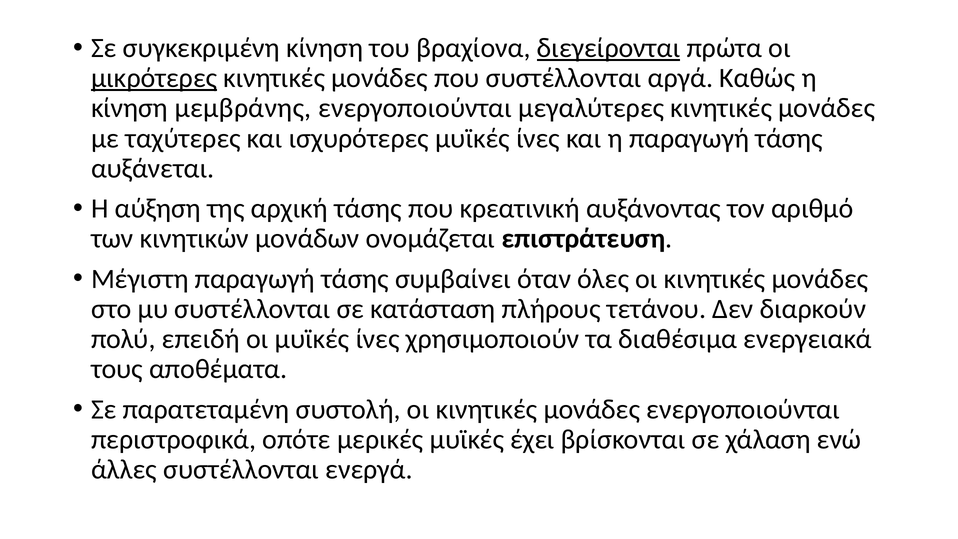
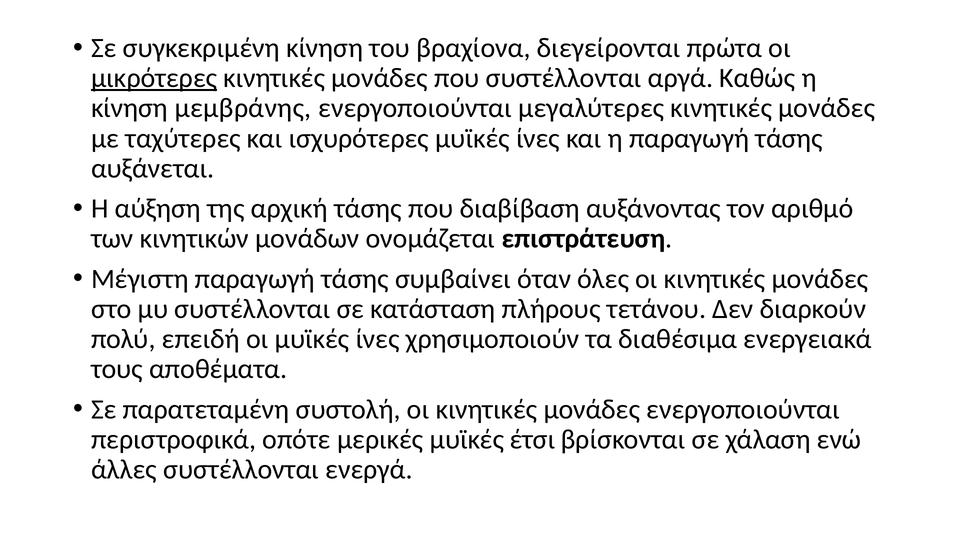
διεγείρονται underline: present -> none
κρεατινική: κρεατινική -> διαβίβαση
έχει: έχει -> έτσι
